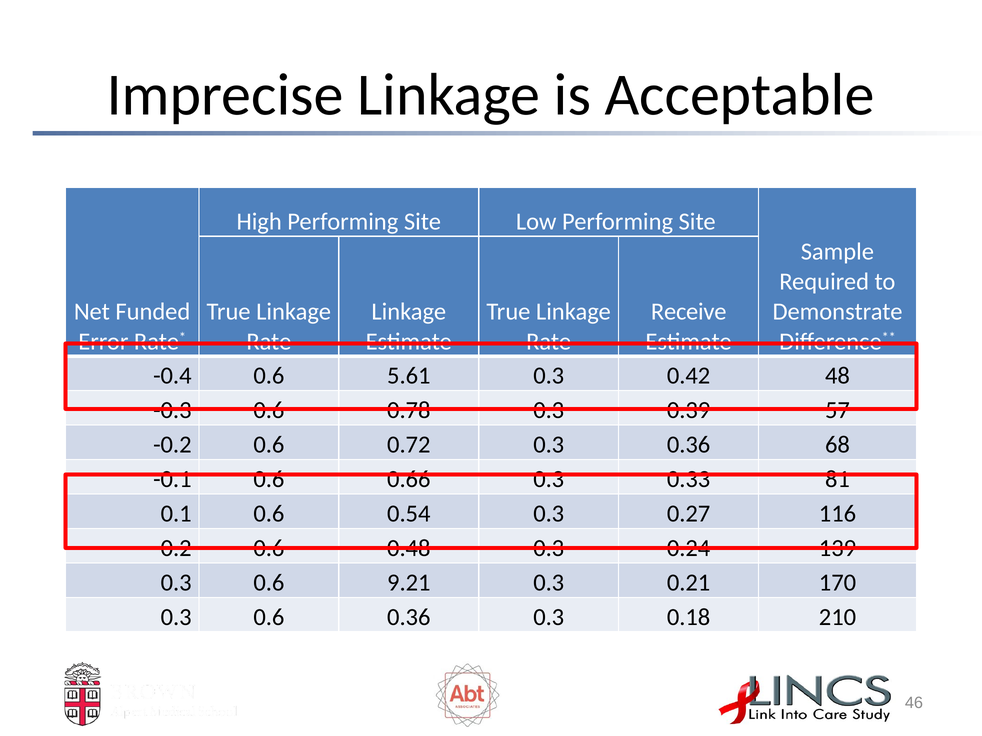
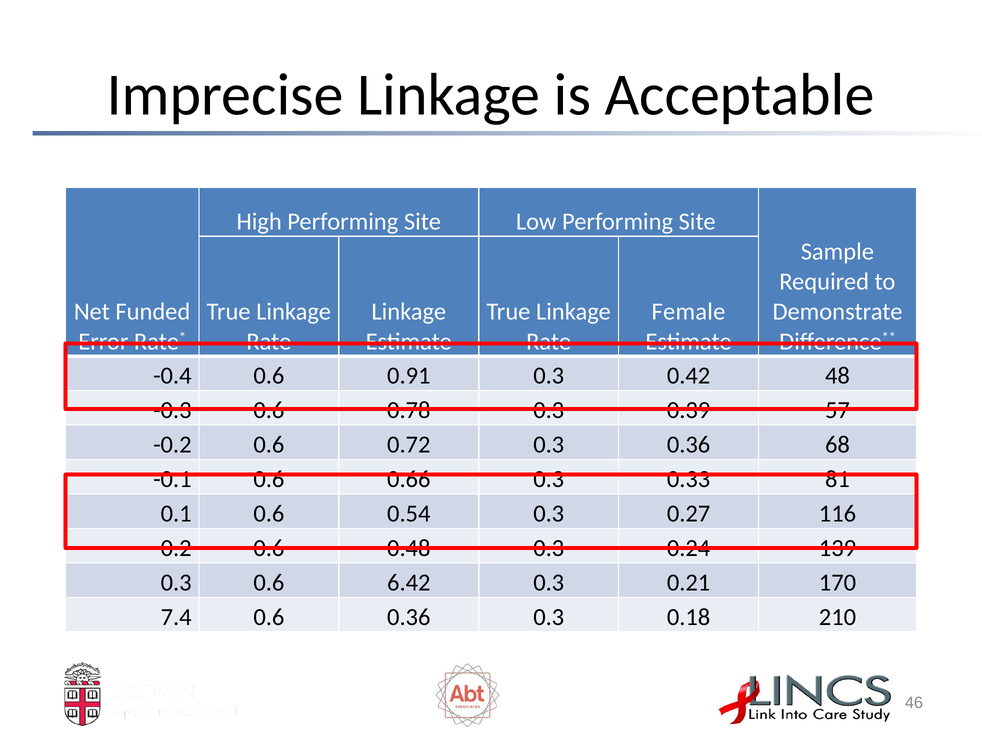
Receive: Receive -> Female
5.61: 5.61 -> 0.91
9.21: 9.21 -> 6.42
0.3 at (176, 618): 0.3 -> 7.4
